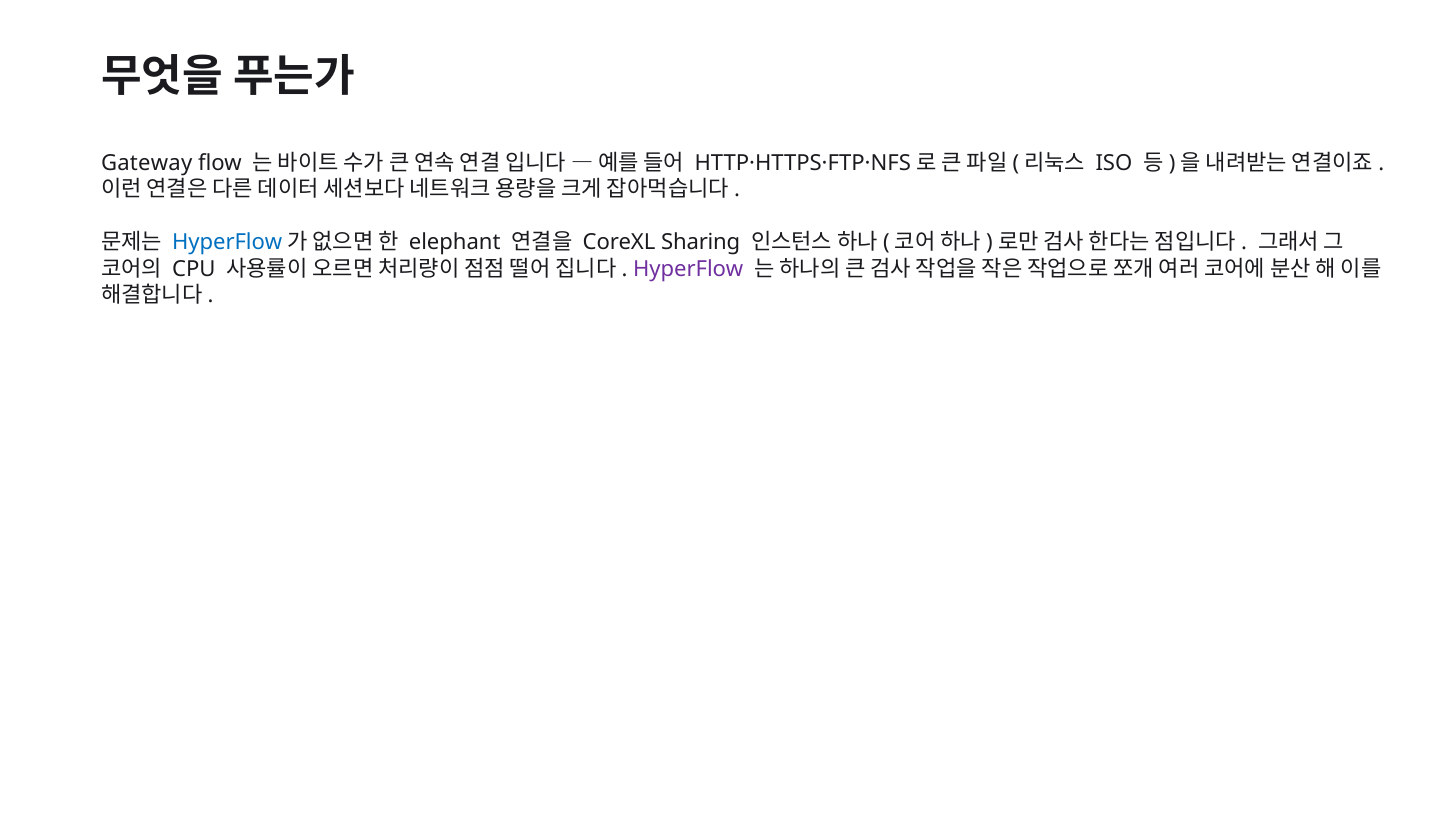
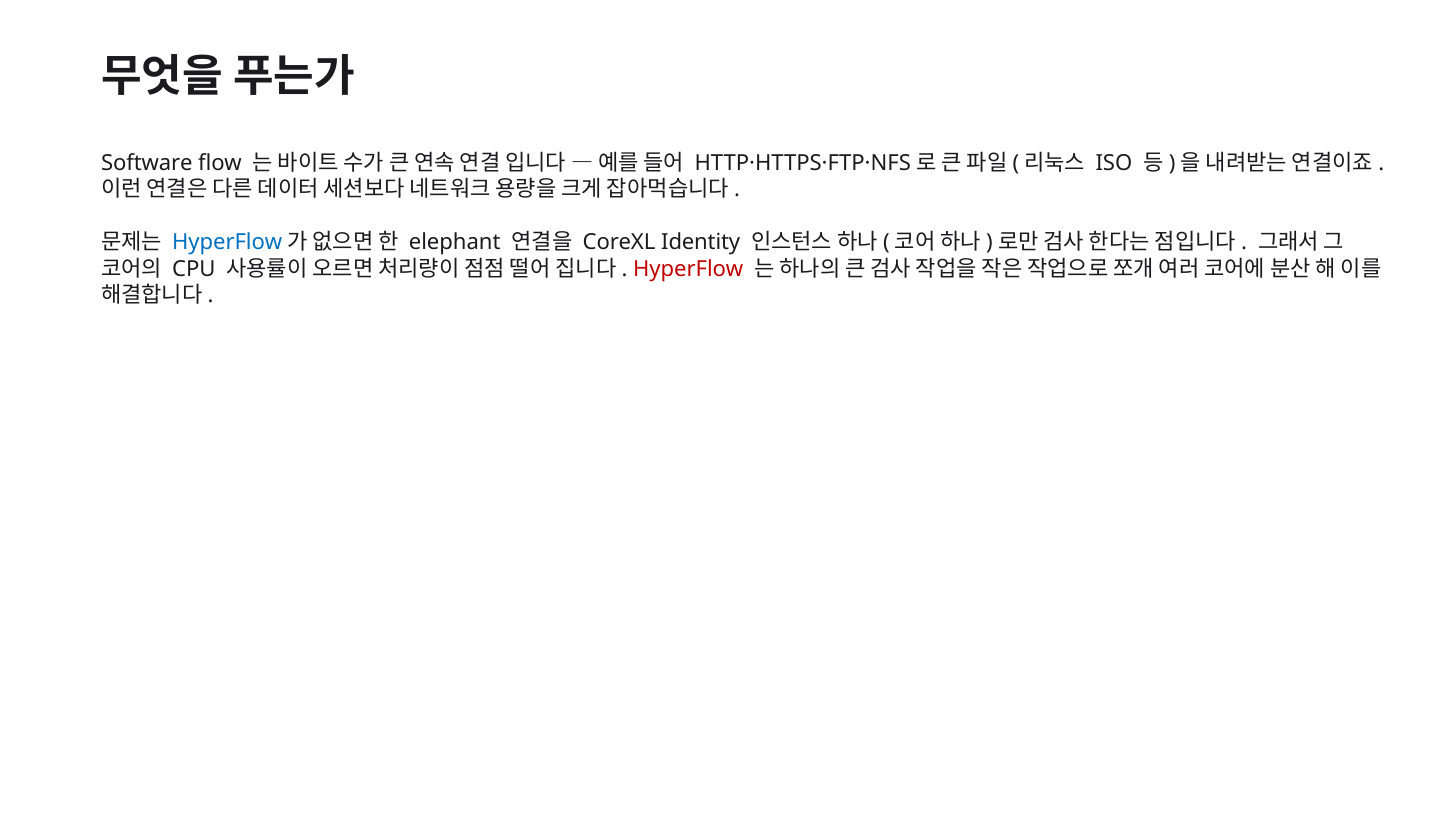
Gateway: Gateway -> Software
Sharing: Sharing -> Identity
HyperFlow at (688, 269) colour: purple -> red
